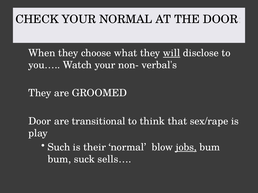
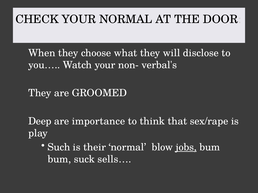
will underline: present -> none
Door at (40, 121): Door -> Deep
transitional: transitional -> importance
